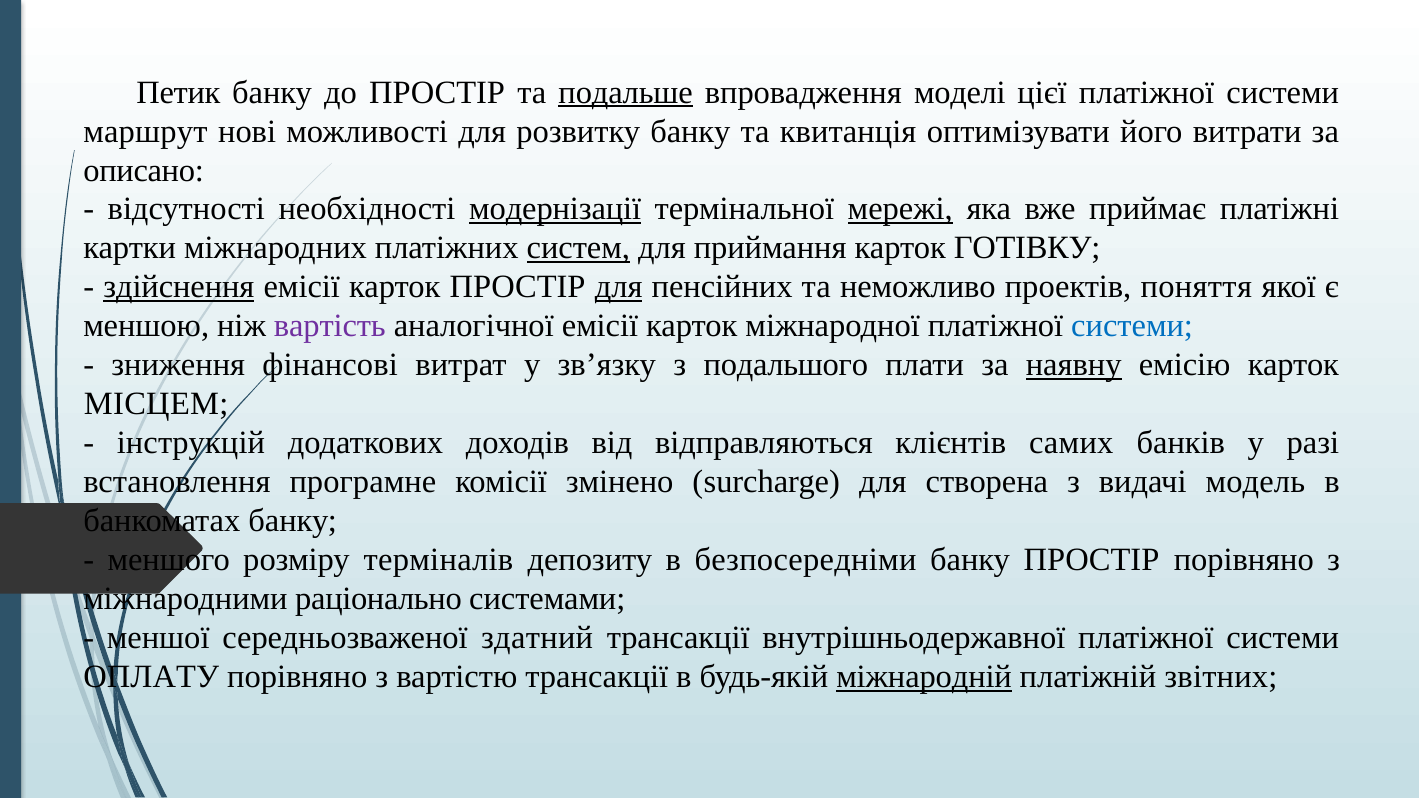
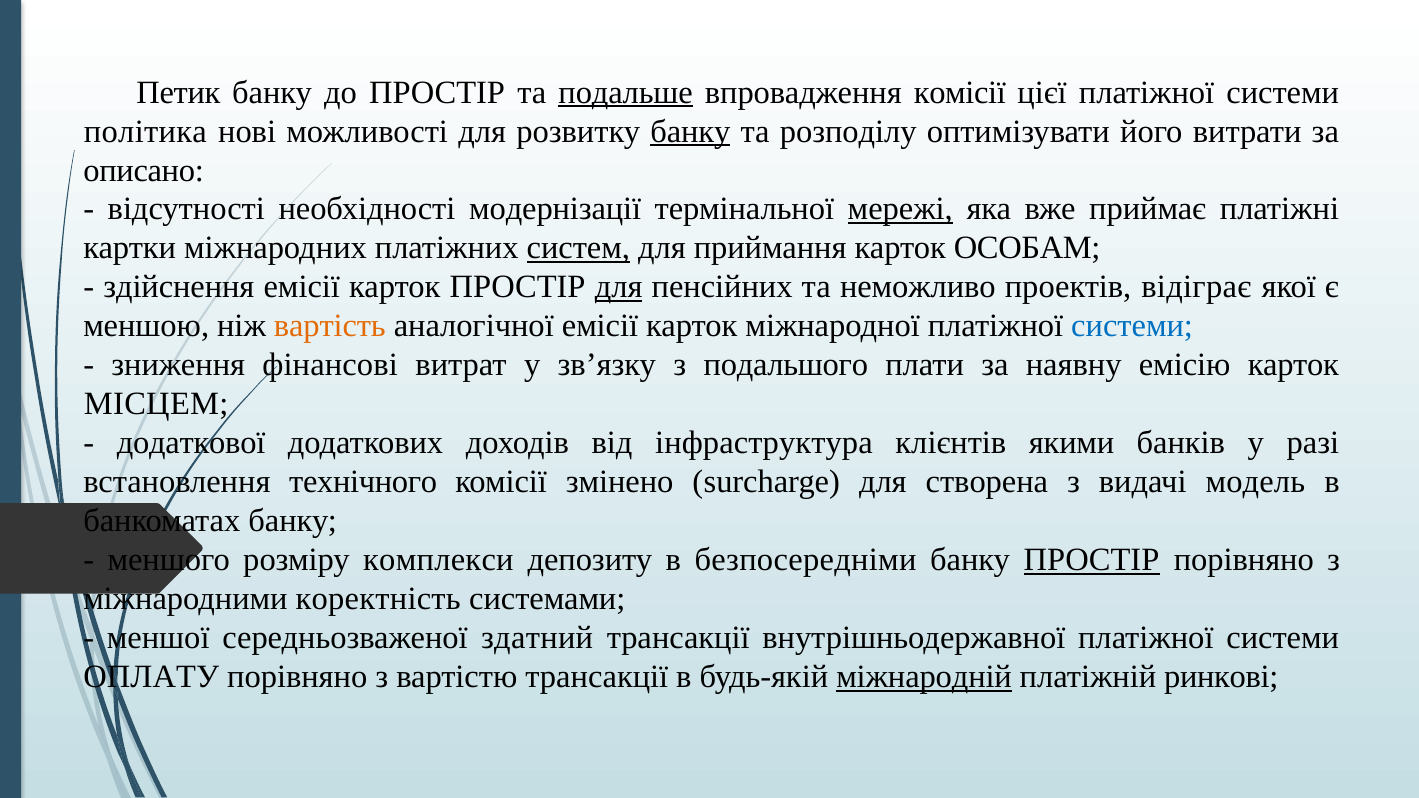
впровадження моделі: моделі -> комісії
маршрут: маршрут -> політика
банку at (690, 131) underline: none -> present
квитанція: квитанція -> розподілу
модернізації underline: present -> none
ГОТІВКУ: ГОТІВКУ -> ОСОБАМ
здійснення underline: present -> none
поняття: поняття -> відіграє
вартість colour: purple -> orange
наявну underline: present -> none
інструкцій: інструкцій -> додаткової
відправляються: відправляються -> інфраструктура
самих: самих -> якими
програмне: програмне -> технічного
терміналів: терміналів -> комплекси
ПРОСТІР at (1092, 560) underline: none -> present
раціонально: раціонально -> коректність
звітних: звітних -> ринкові
